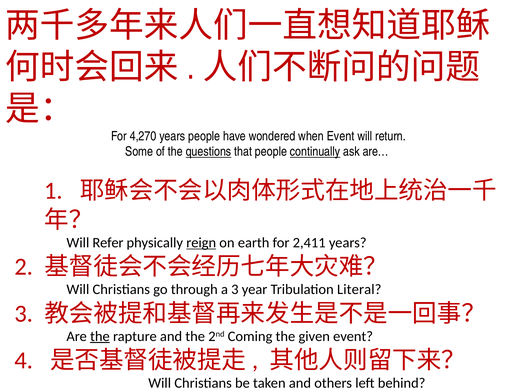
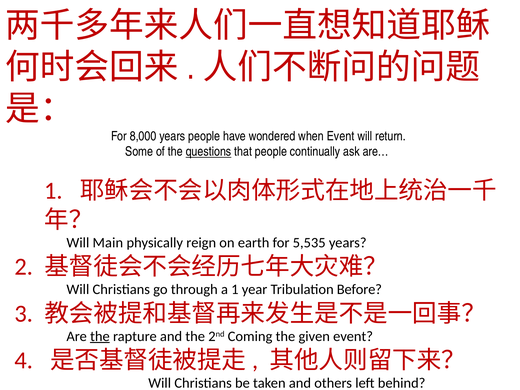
4,270: 4,270 -> 8,000
continually underline: present -> none
Refer: Refer -> Main
reign underline: present -> none
2,411: 2,411 -> 5,535
a 3: 3 -> 1
Literal: Literal -> Before
